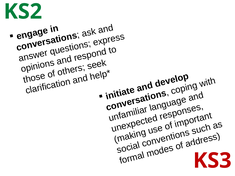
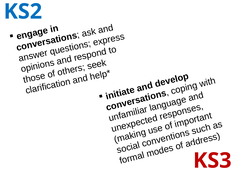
KS2 colour: green -> blue
